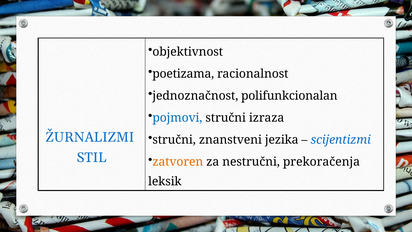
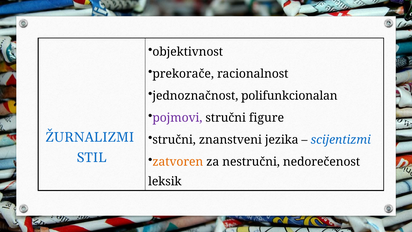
poetizama: poetizama -> prekorače
pojmovi colour: blue -> purple
izraza: izraza -> figure
prekoračenja: prekoračenja -> nedorečenost
